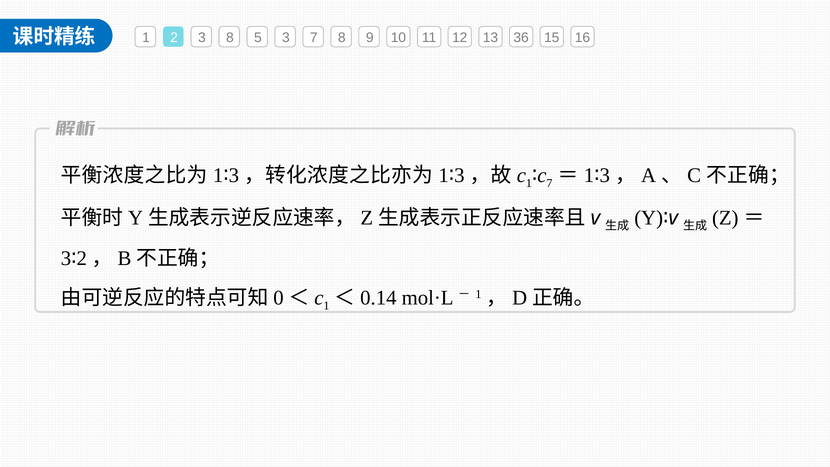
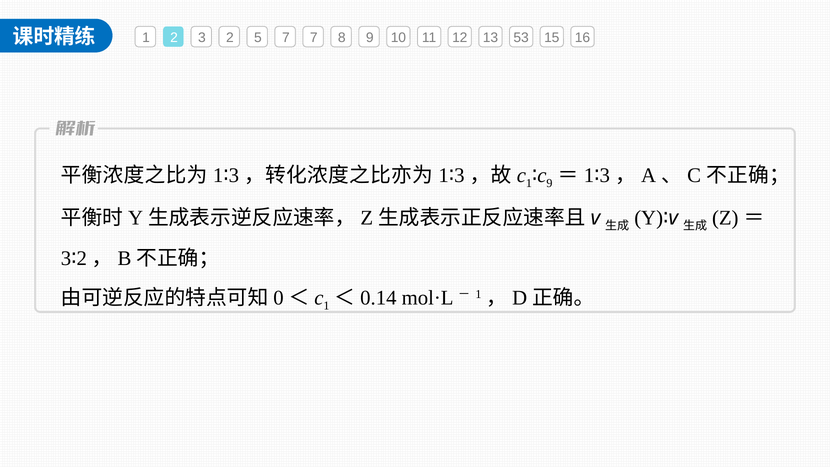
3 8: 8 -> 2
5 3: 3 -> 7
36: 36 -> 53
7 at (549, 183): 7 -> 9
